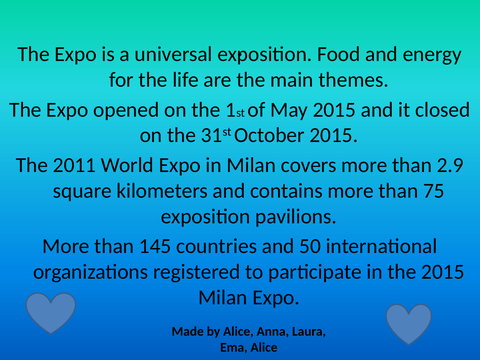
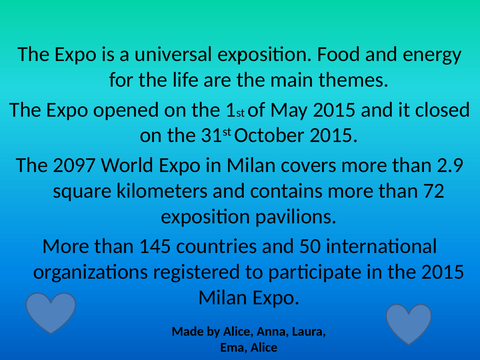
2011: 2011 -> 2097
75: 75 -> 72
